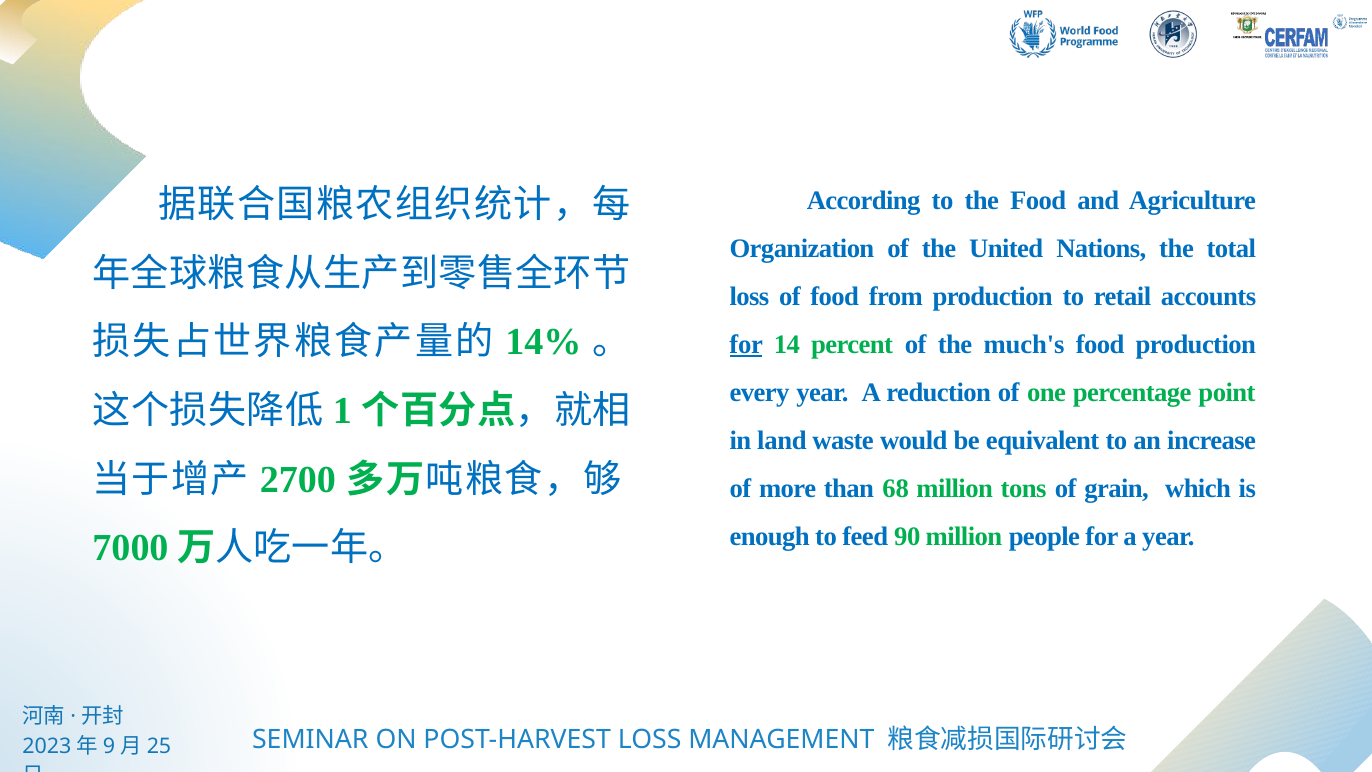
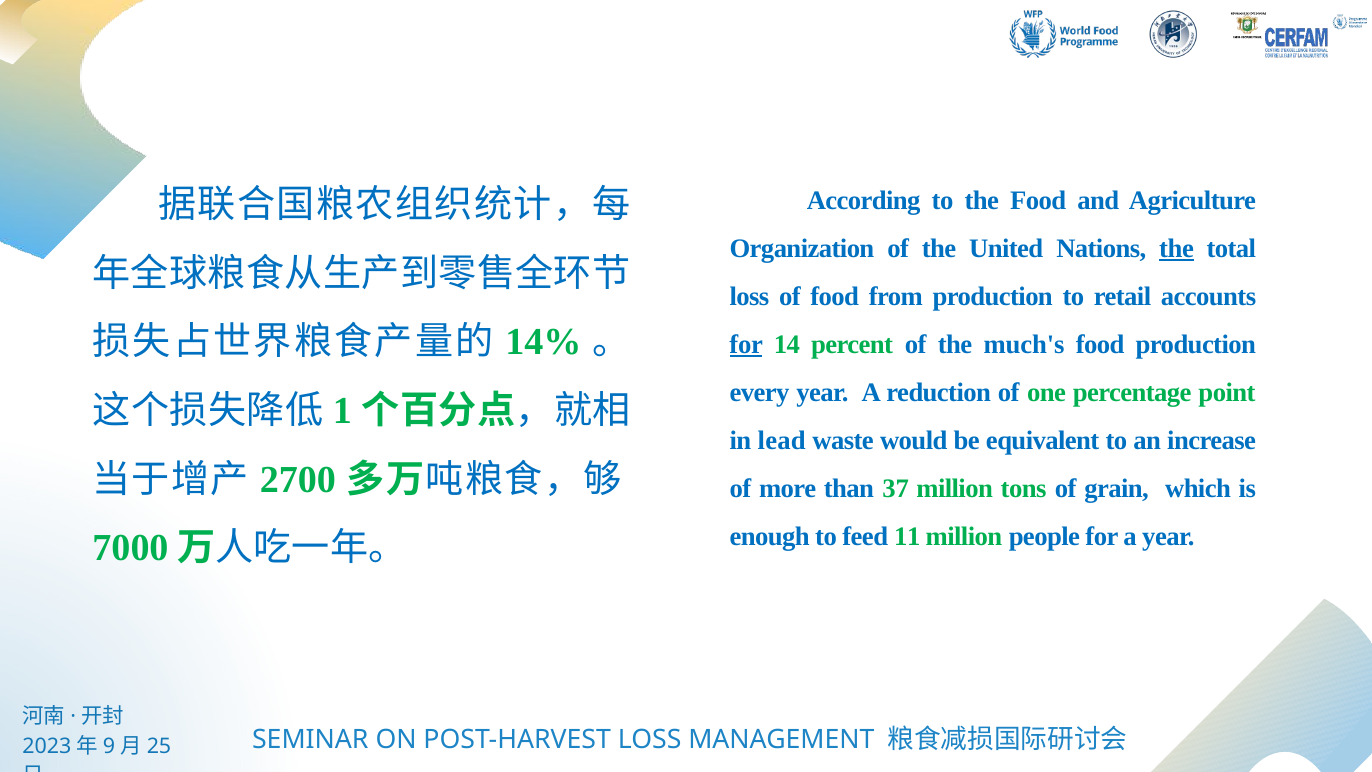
the at (1177, 248) underline: none -> present
land: land -> lead
68: 68 -> 37
90: 90 -> 11
